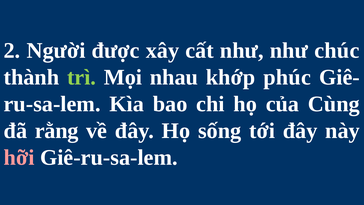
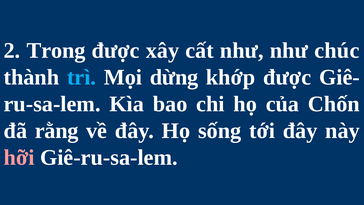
Người: Người -> Trong
trì colour: light green -> light blue
nhau: nhau -> dừng
khớp phúc: phúc -> được
Cùng: Cùng -> Chốn
